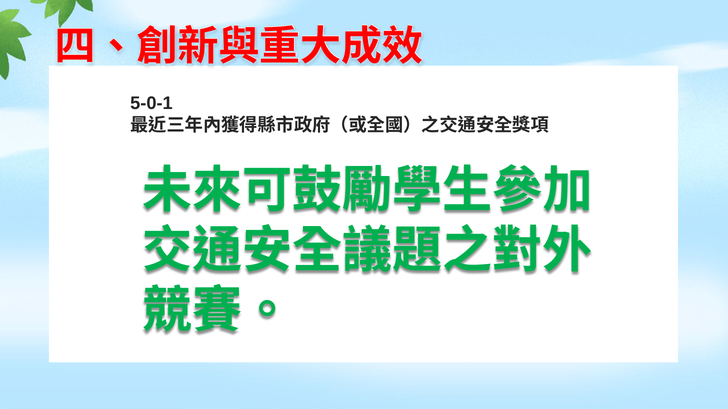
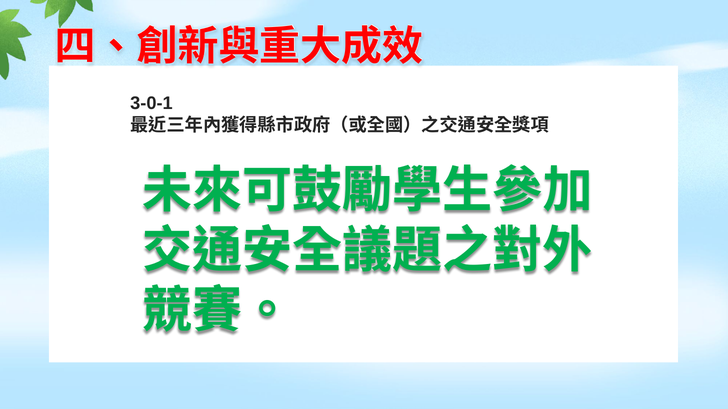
5-0-1: 5-0-1 -> 3-0-1
